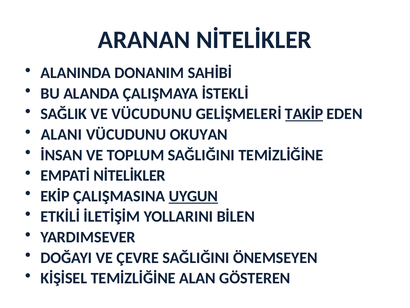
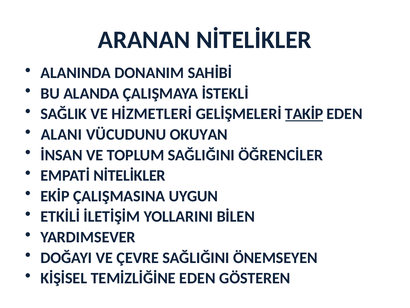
VE VÜCUDUNU: VÜCUDUNU -> HİZMETLERİ
SAĞLIĞINI TEMİZLİĞİNE: TEMİZLİĞİNE -> ÖĞRENCİLER
UYGUN underline: present -> none
TEMİZLİĞİNE ALAN: ALAN -> EDEN
